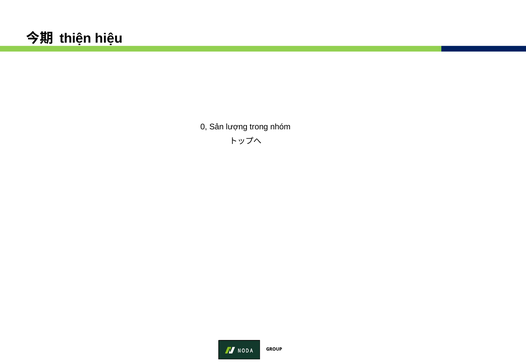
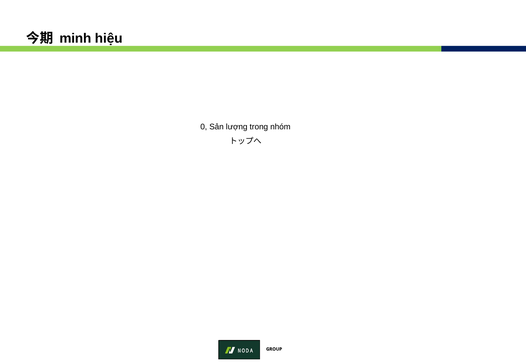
thiện: thiện -> minh
